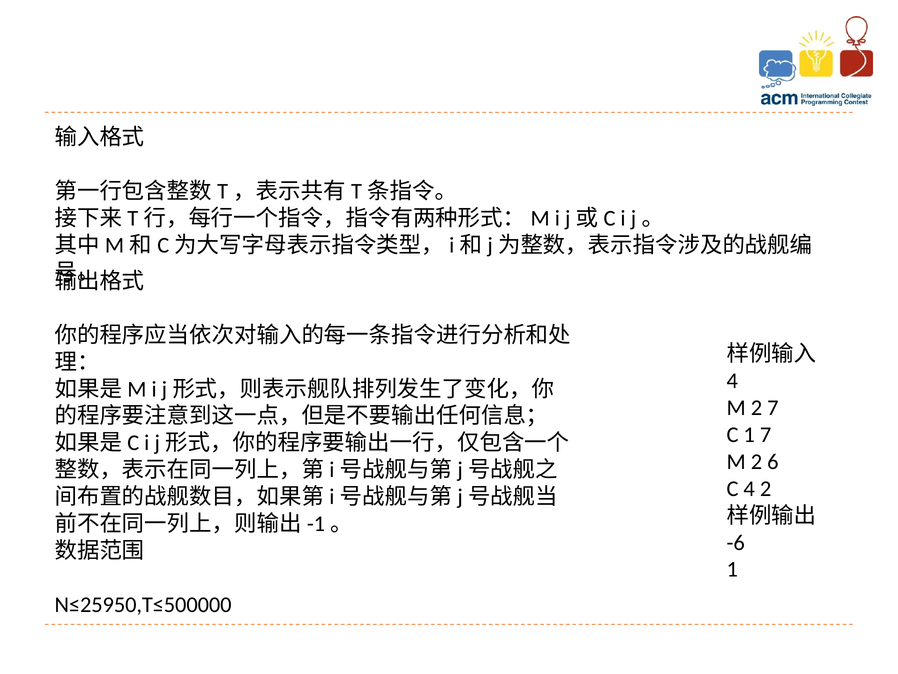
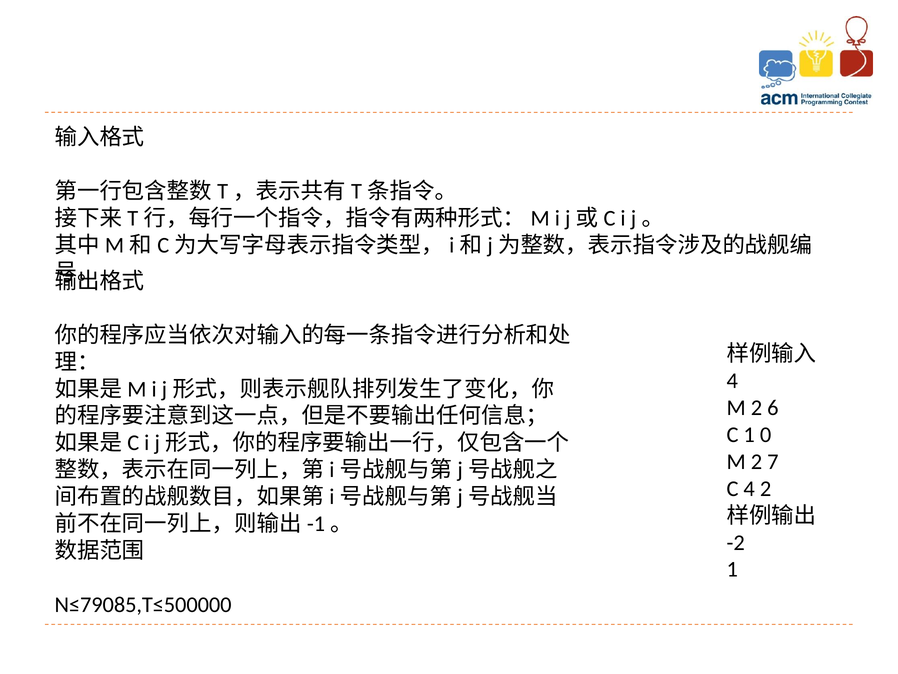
2 7: 7 -> 6
1 7: 7 -> 0
6: 6 -> 7
-6: -6 -> -2
N≤25950,T≤500000: N≤25950,T≤500000 -> N≤79085,T≤500000
